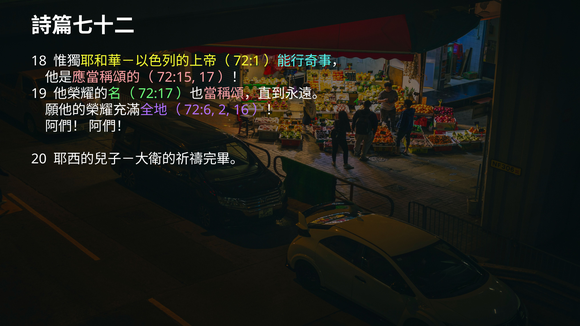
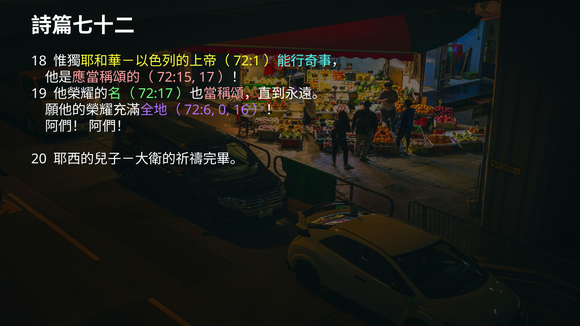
2: 2 -> 0
